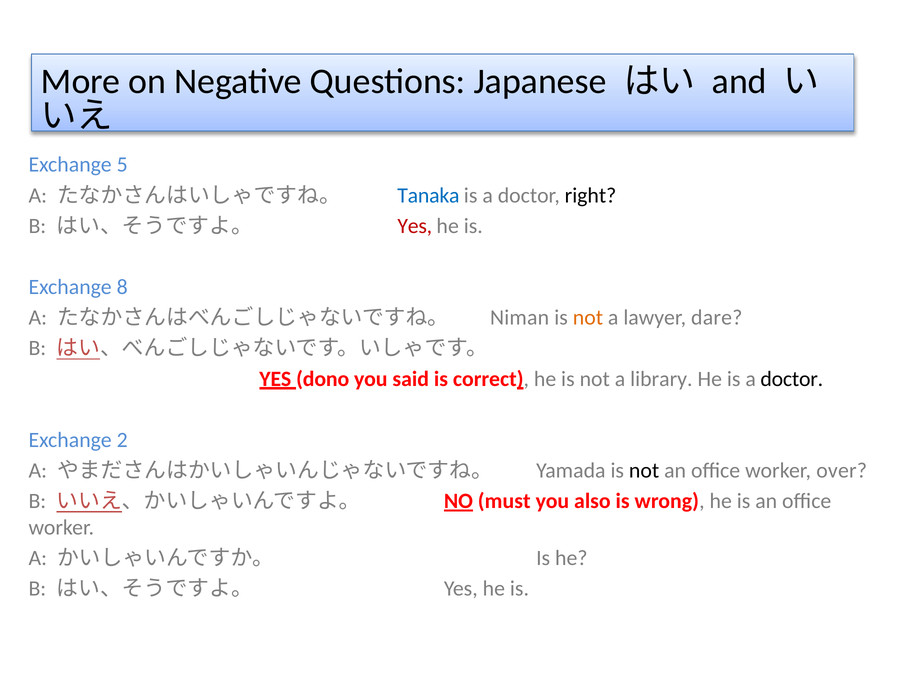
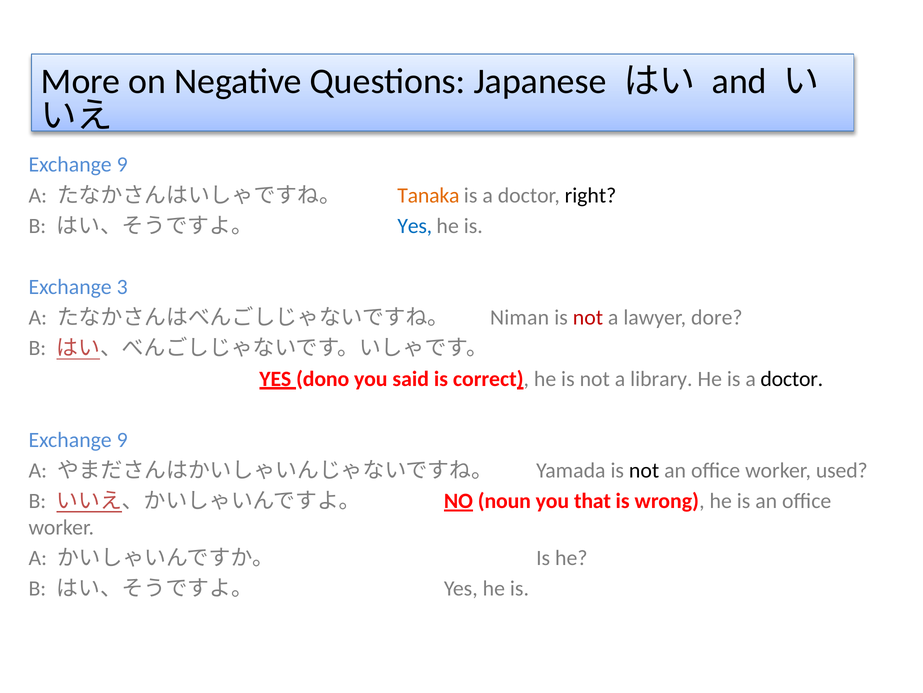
5 at (122, 165): 5 -> 9
Tanaka colour: blue -> orange
Yes at (415, 226) colour: red -> blue
8: 8 -> 3
not at (588, 317) colour: orange -> red
dare: dare -> dore
2 at (122, 440): 2 -> 9
over: over -> used
must: must -> noun
also: also -> that
